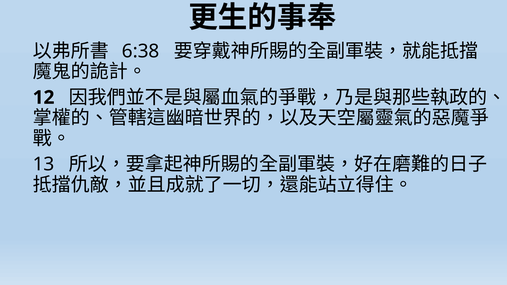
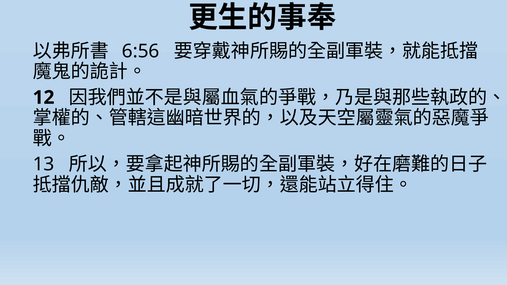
6:38: 6:38 -> 6:56
